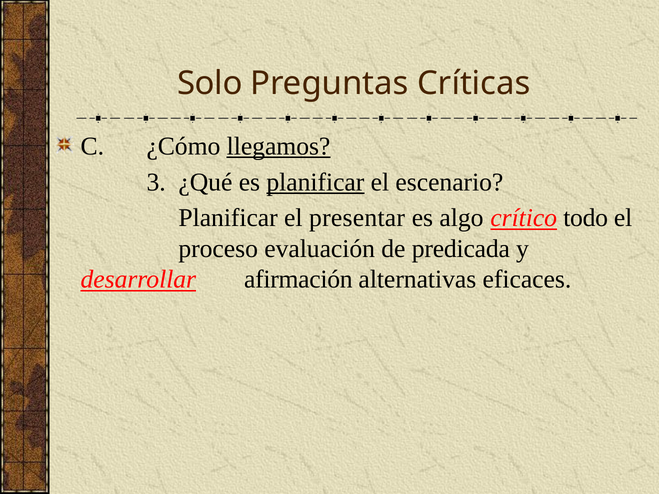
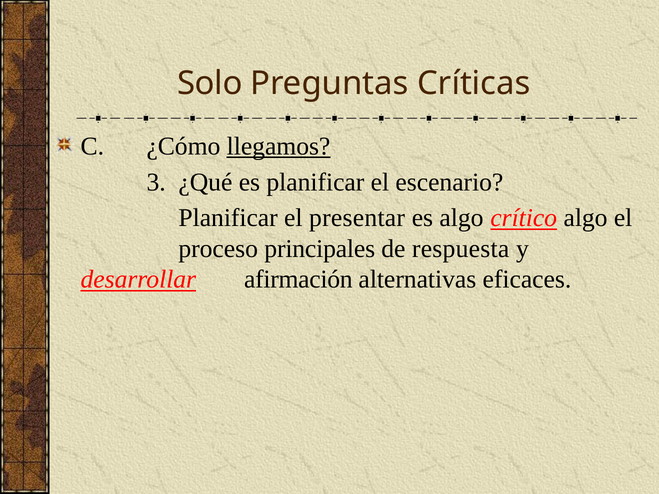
planificar at (315, 182) underline: present -> none
crítico todo: todo -> algo
evaluación: evaluación -> principales
predicada: predicada -> respuesta
